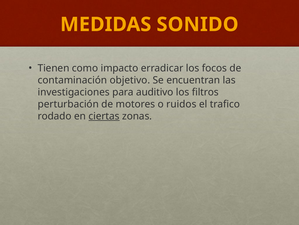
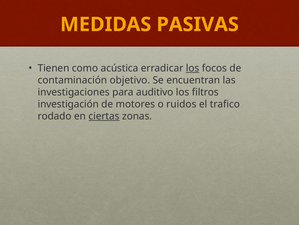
SONIDO: SONIDO -> PASIVAS
impacto: impacto -> acústica
los at (193, 68) underline: none -> present
perturbación: perturbación -> investigación
